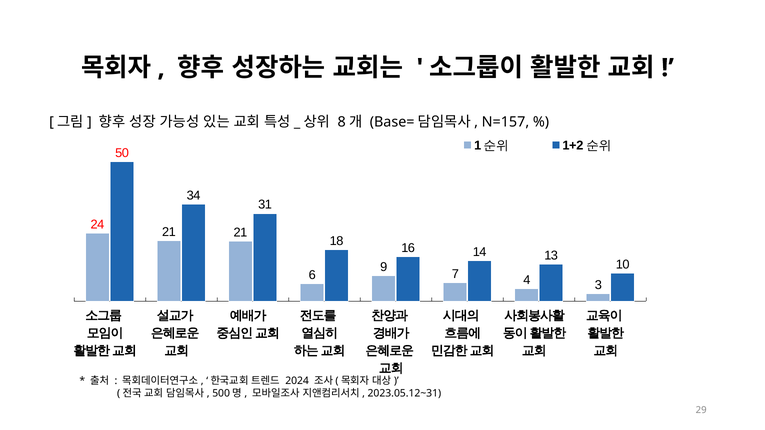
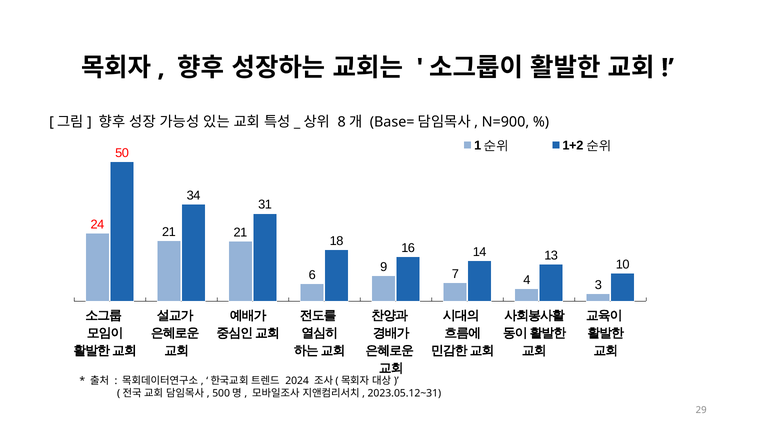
N=157: N=157 -> N=900
